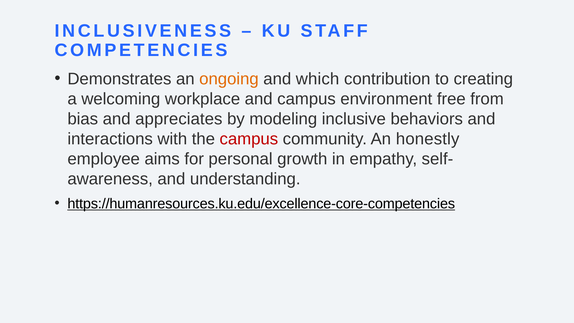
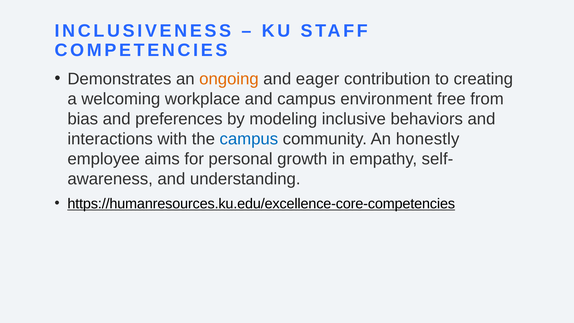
which: which -> eager
appreciates: appreciates -> preferences
campus at (249, 139) colour: red -> blue
